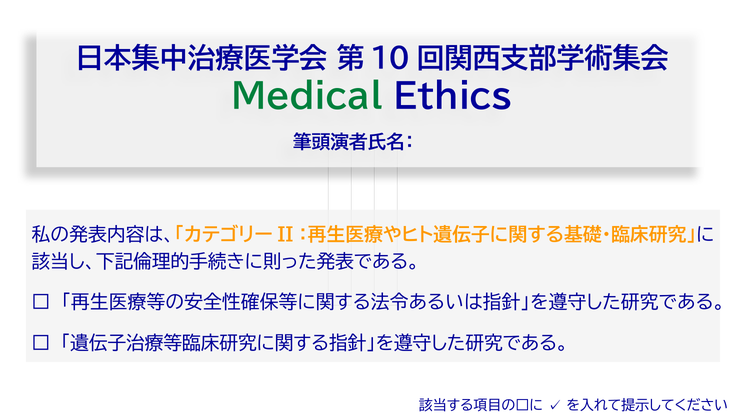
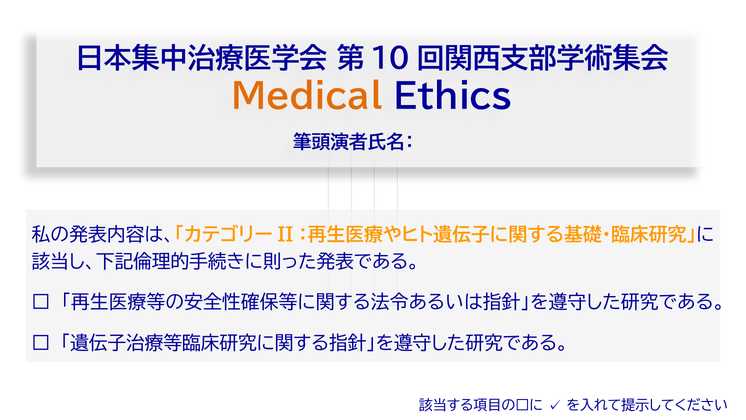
Medical colour: green -> orange
